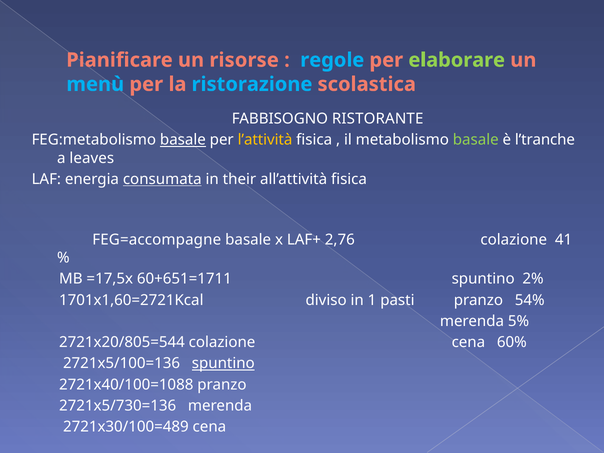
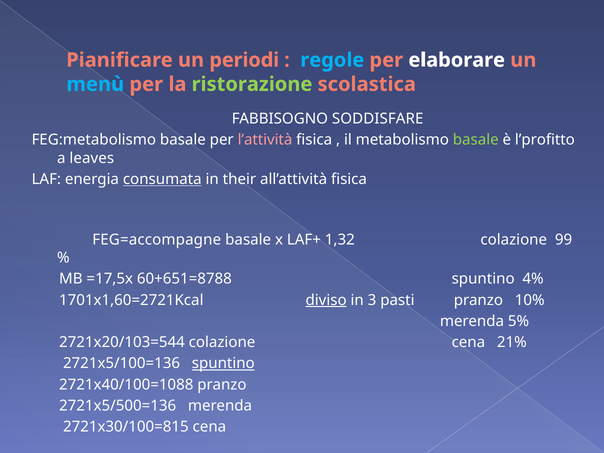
risorse: risorse -> periodi
elaborare colour: light green -> white
ristorazione colour: light blue -> light green
RISTORANTE: RISTORANTE -> SODDISFARE
basale at (183, 140) underline: present -> none
l’attività colour: yellow -> pink
l’tranche: l’tranche -> l’profitto
2,76: 2,76 -> 1,32
41: 41 -> 99
60+651=1711: 60+651=1711 -> 60+651=8788
2%: 2% -> 4%
diviso underline: none -> present
1: 1 -> 3
54%: 54% -> 10%
2721x20/805=544: 2721x20/805=544 -> 2721x20/103=544
60%: 60% -> 21%
2721x5/730=136: 2721x5/730=136 -> 2721x5/500=136
2721x30/100=489: 2721x30/100=489 -> 2721x30/100=815
